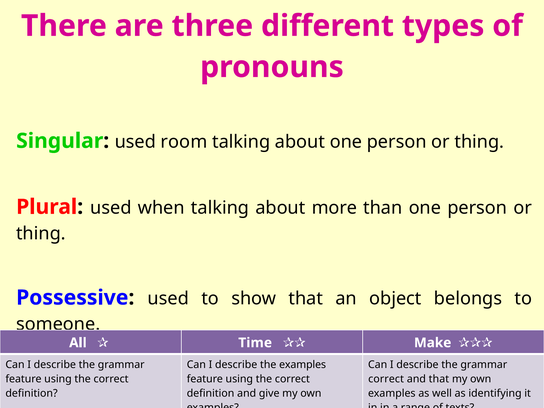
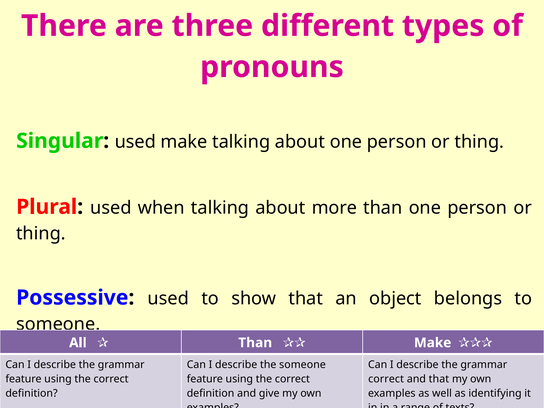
used room: room -> make
Time at (255, 343): Time -> Than
the examples: examples -> someone
